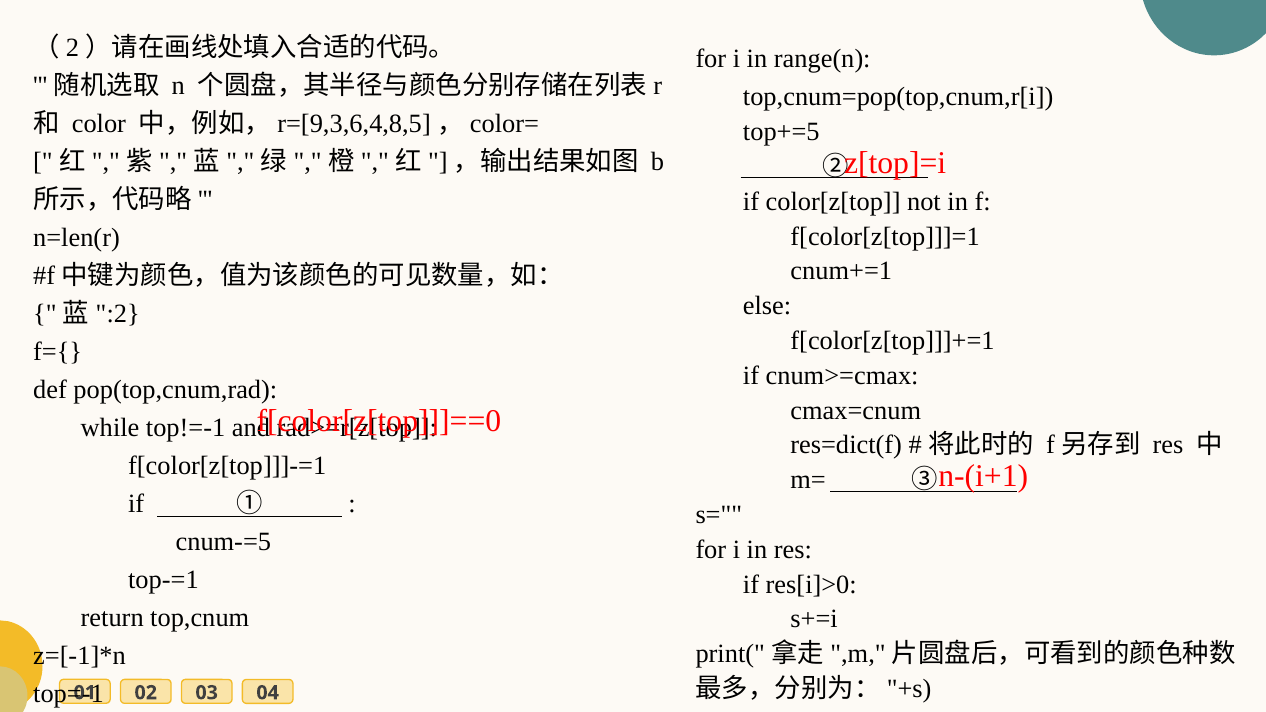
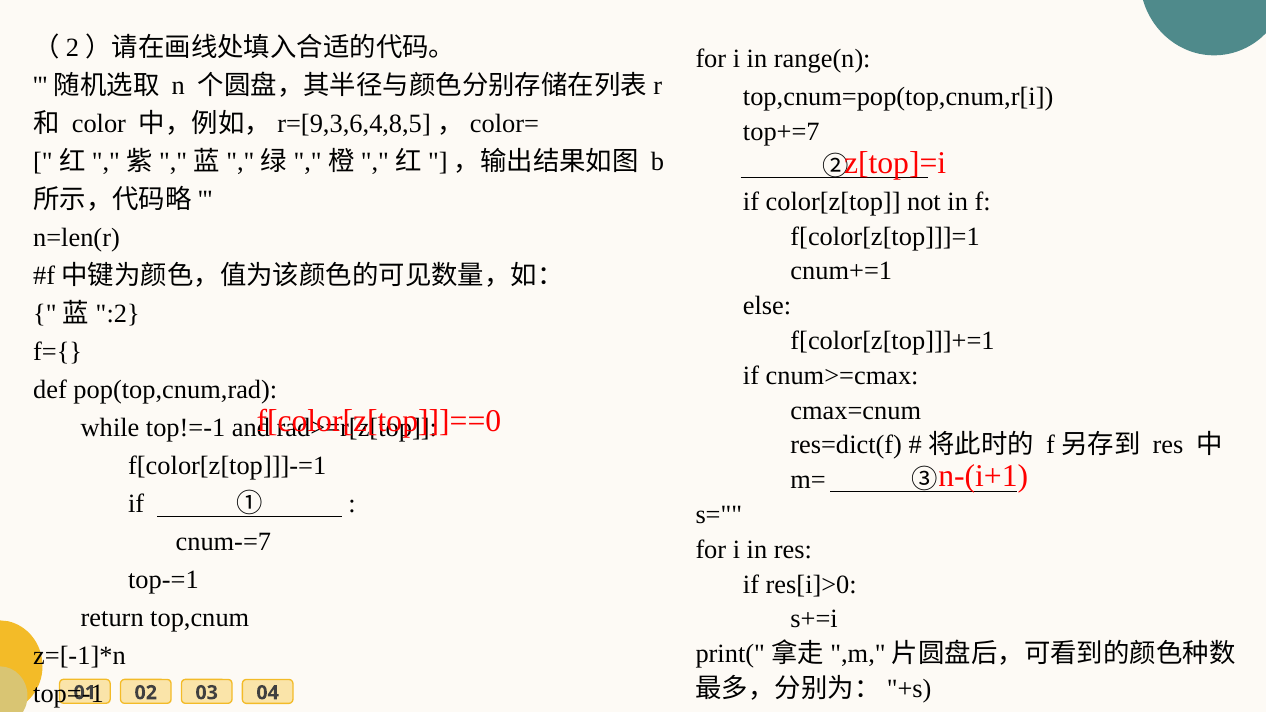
top+=5: top+=5 -> top+=7
cnum-=5: cnum-=5 -> cnum-=7
